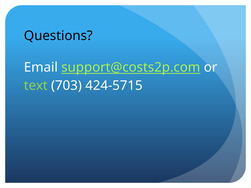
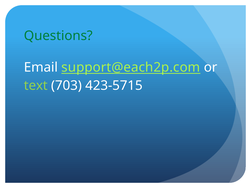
Questions colour: black -> green
support@costs2p.com: support@costs2p.com -> support@each2p.com
424-5715: 424-5715 -> 423-5715
